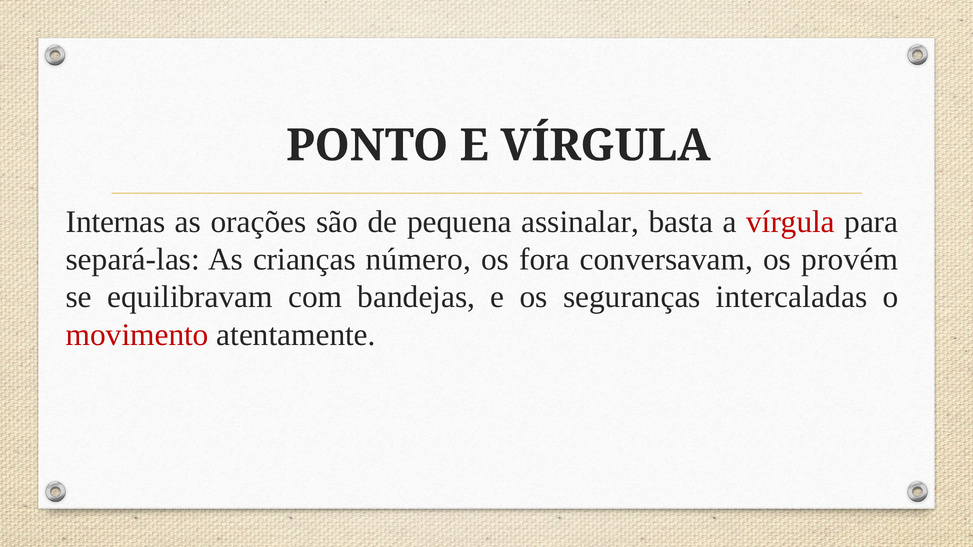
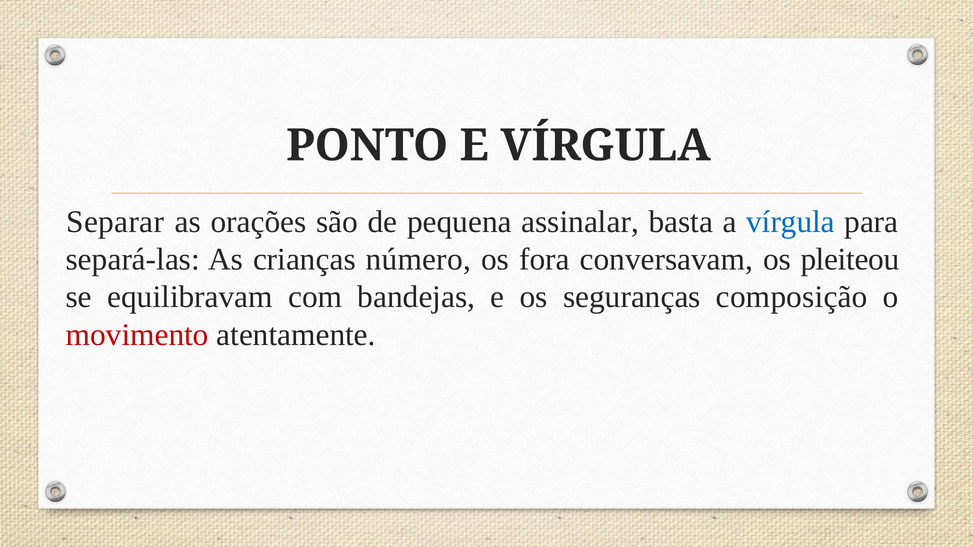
Internas: Internas -> Separar
vírgula at (790, 222) colour: red -> blue
provém: provém -> pleiteou
intercaladas: intercaladas -> composição
